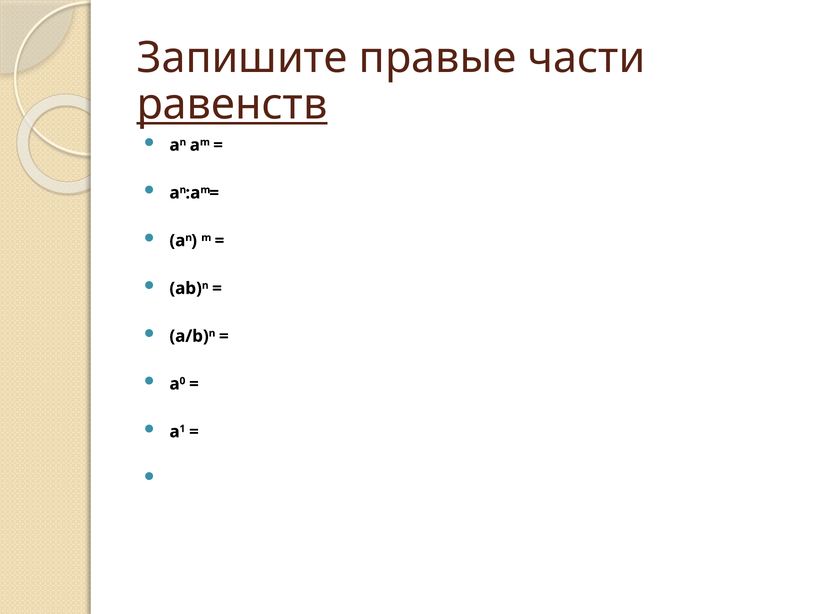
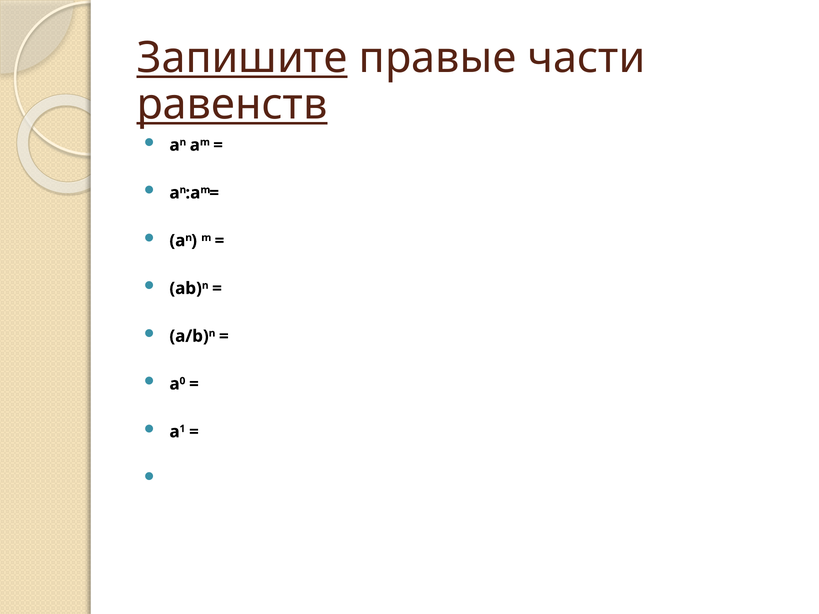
Запишите underline: none -> present
